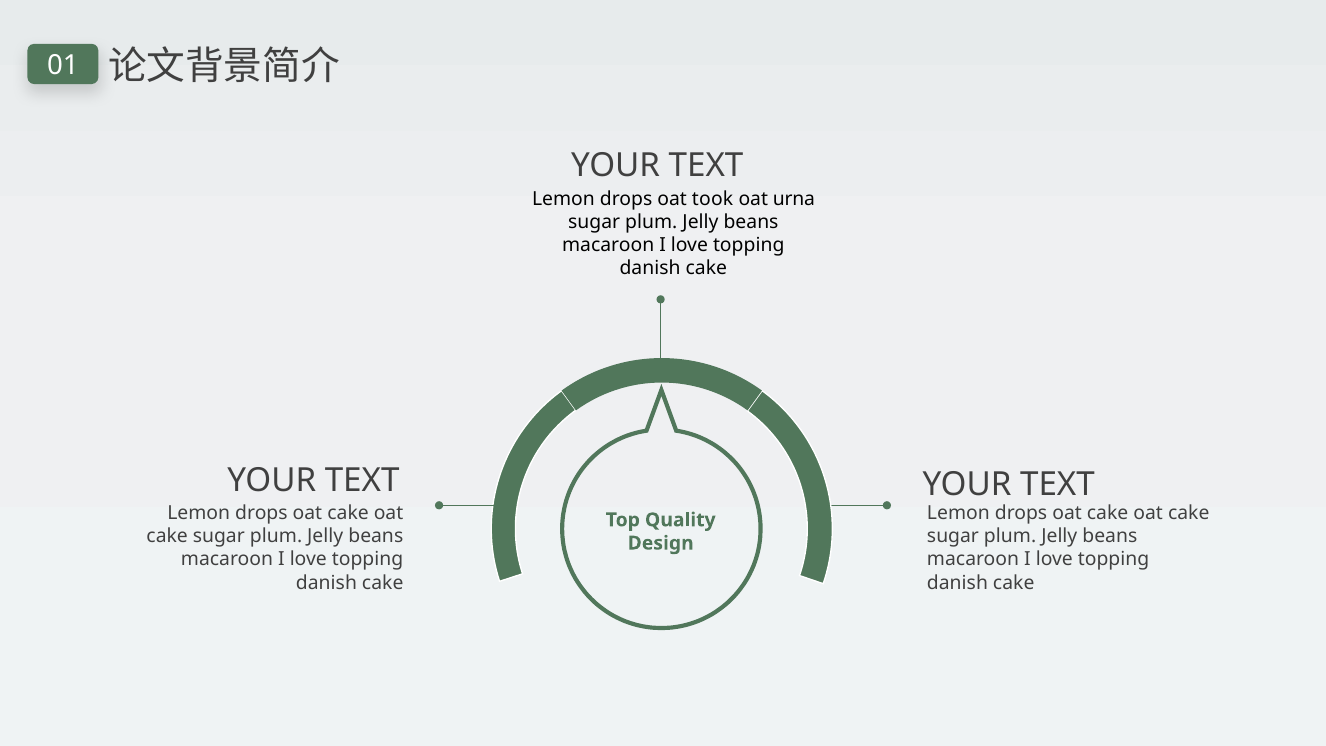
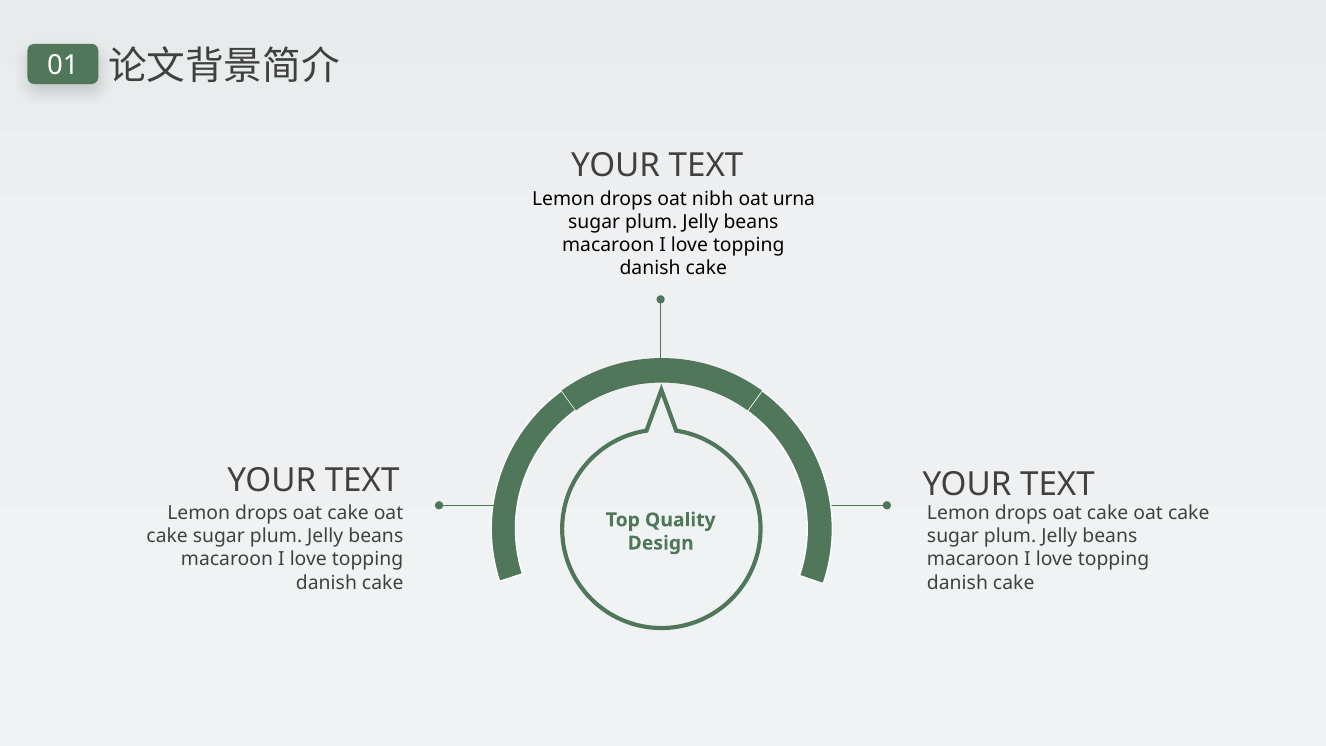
took: took -> nibh
